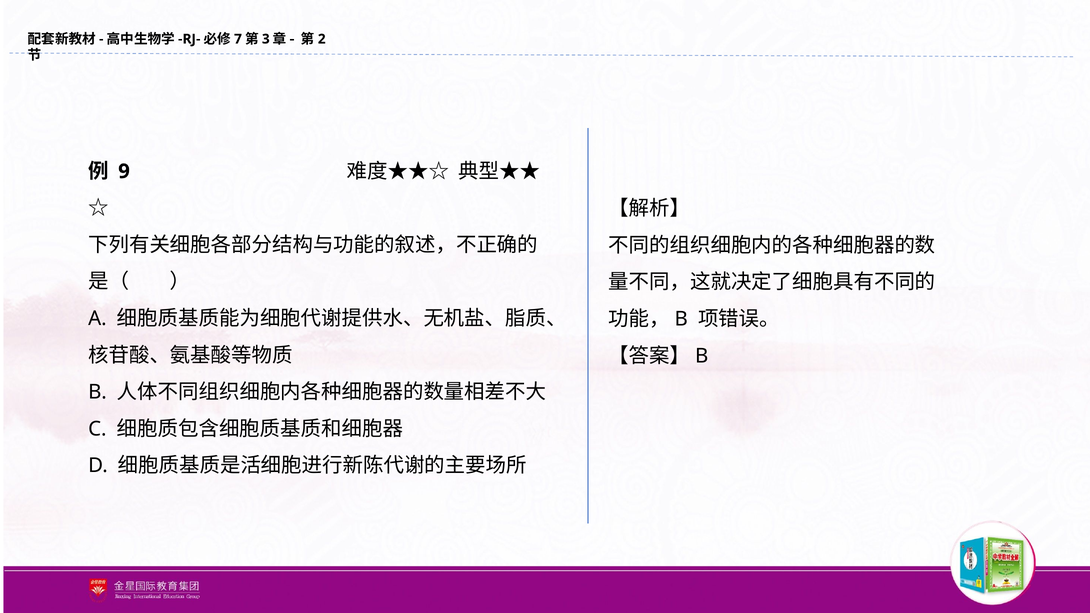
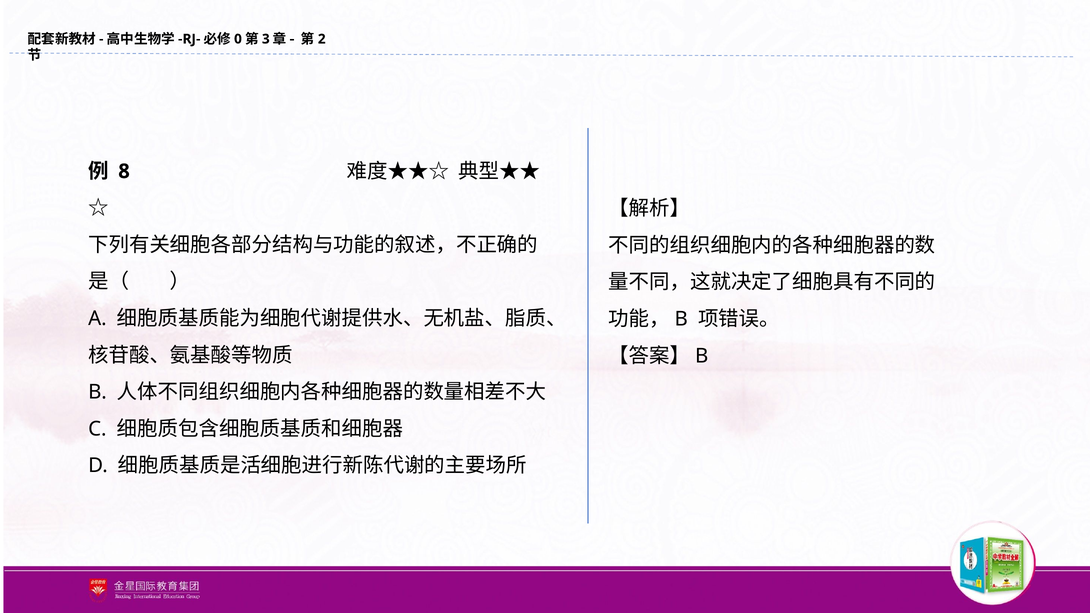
7: 7 -> 0
9: 9 -> 8
